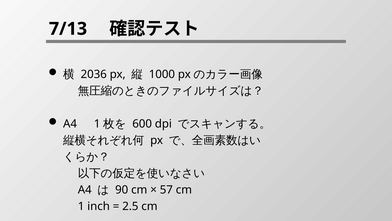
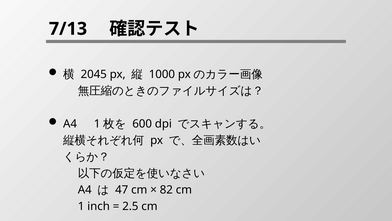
2036: 2036 -> 2045
90: 90 -> 47
57: 57 -> 82
